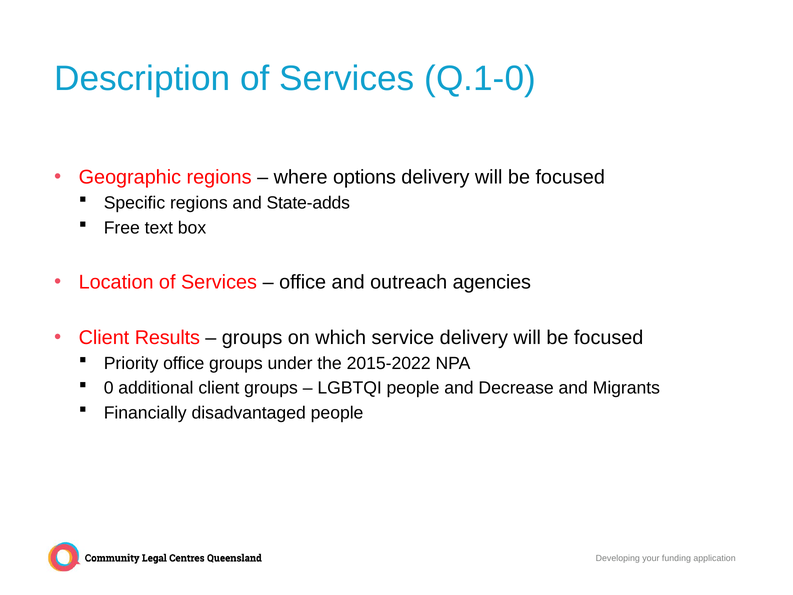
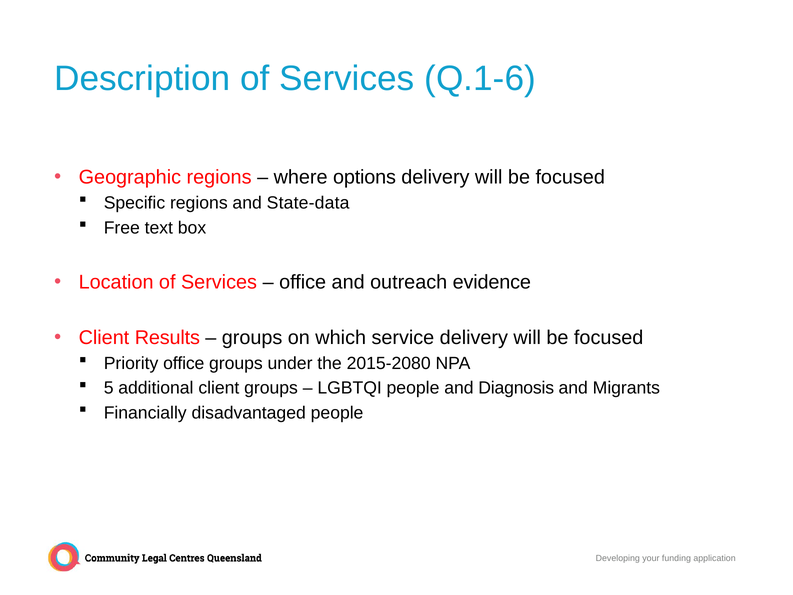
Q.1-0: Q.1-0 -> Q.1-6
State-adds: State-adds -> State-data
agencies: agencies -> evidence
2015-2022: 2015-2022 -> 2015-2080
0: 0 -> 5
Decrease: Decrease -> Diagnosis
